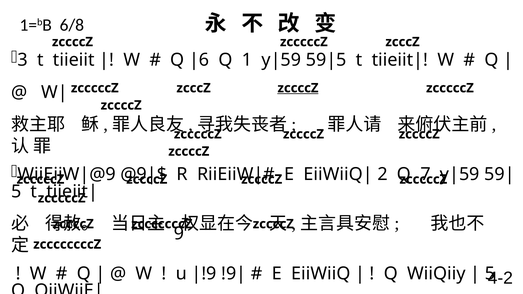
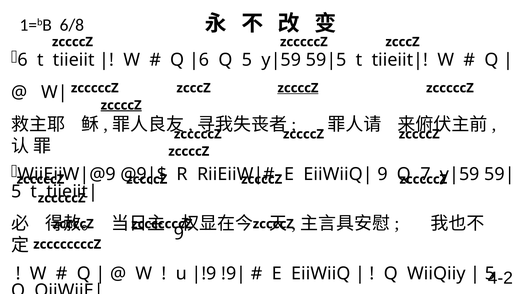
3 at (23, 60): 3 -> 6
Q 1: 1 -> 5
zccccZ at (121, 105) underline: none -> present
2 at (382, 174): 2 -> 9
